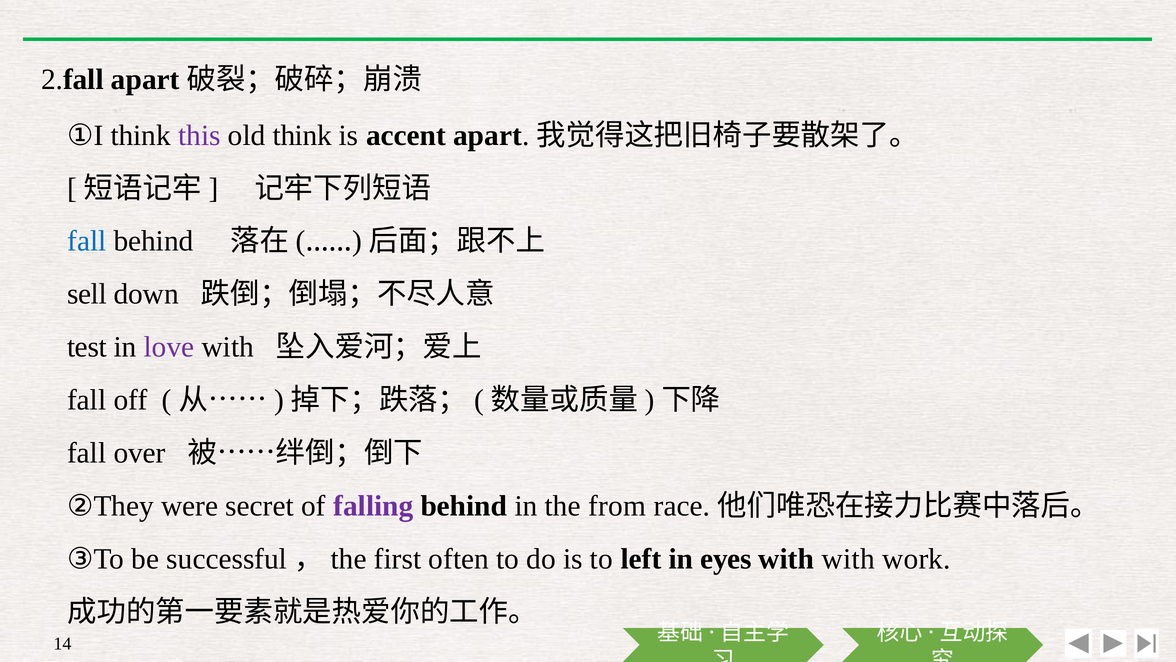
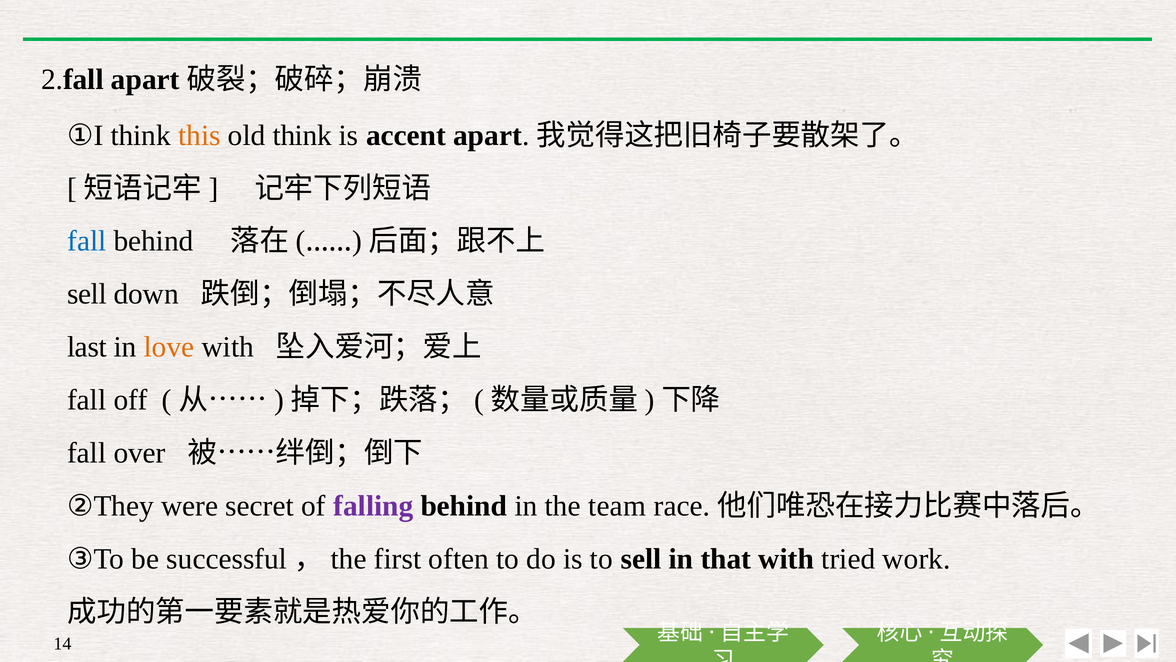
this colour: purple -> orange
test: test -> last
love colour: purple -> orange
from: from -> team
to left: left -> sell
eyes: eyes -> that
with with: with -> tried
